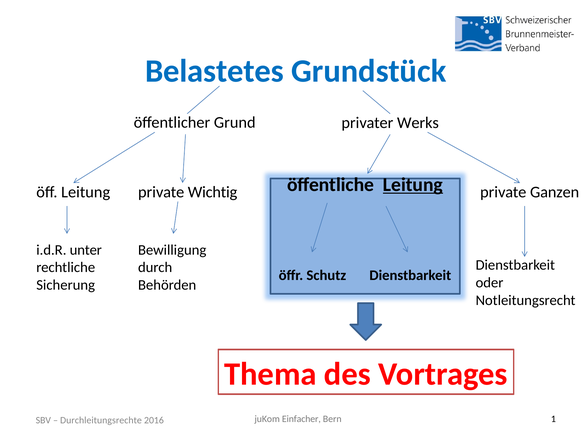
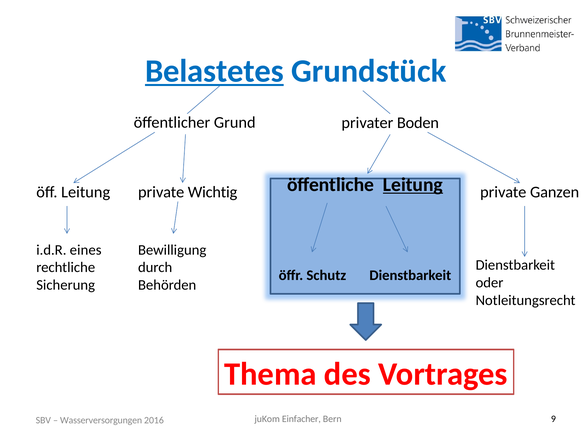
Belastetes underline: none -> present
Werks: Werks -> Boden
unter: unter -> eines
Durchleitungsrechte: Durchleitungsrechte -> Wasserversorgungen
1: 1 -> 9
